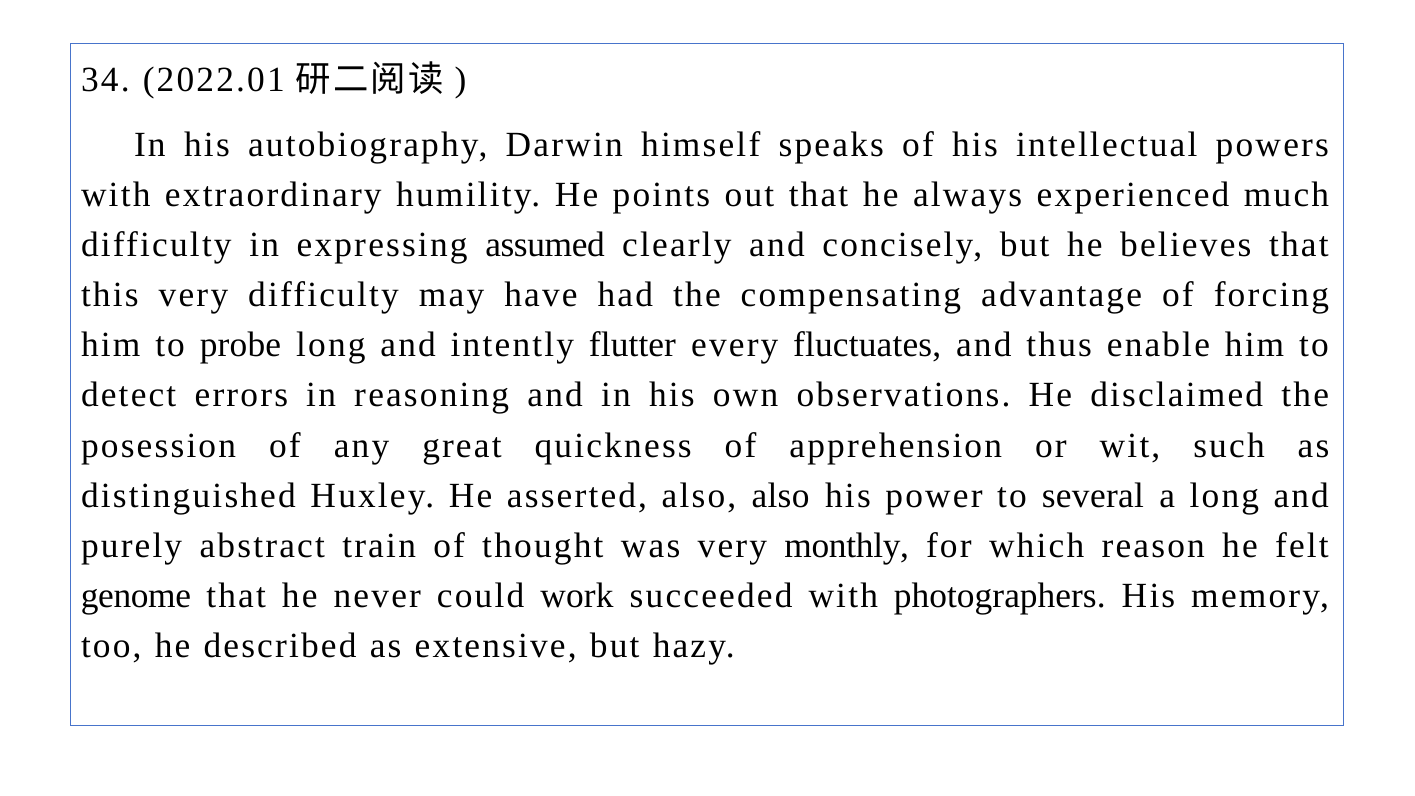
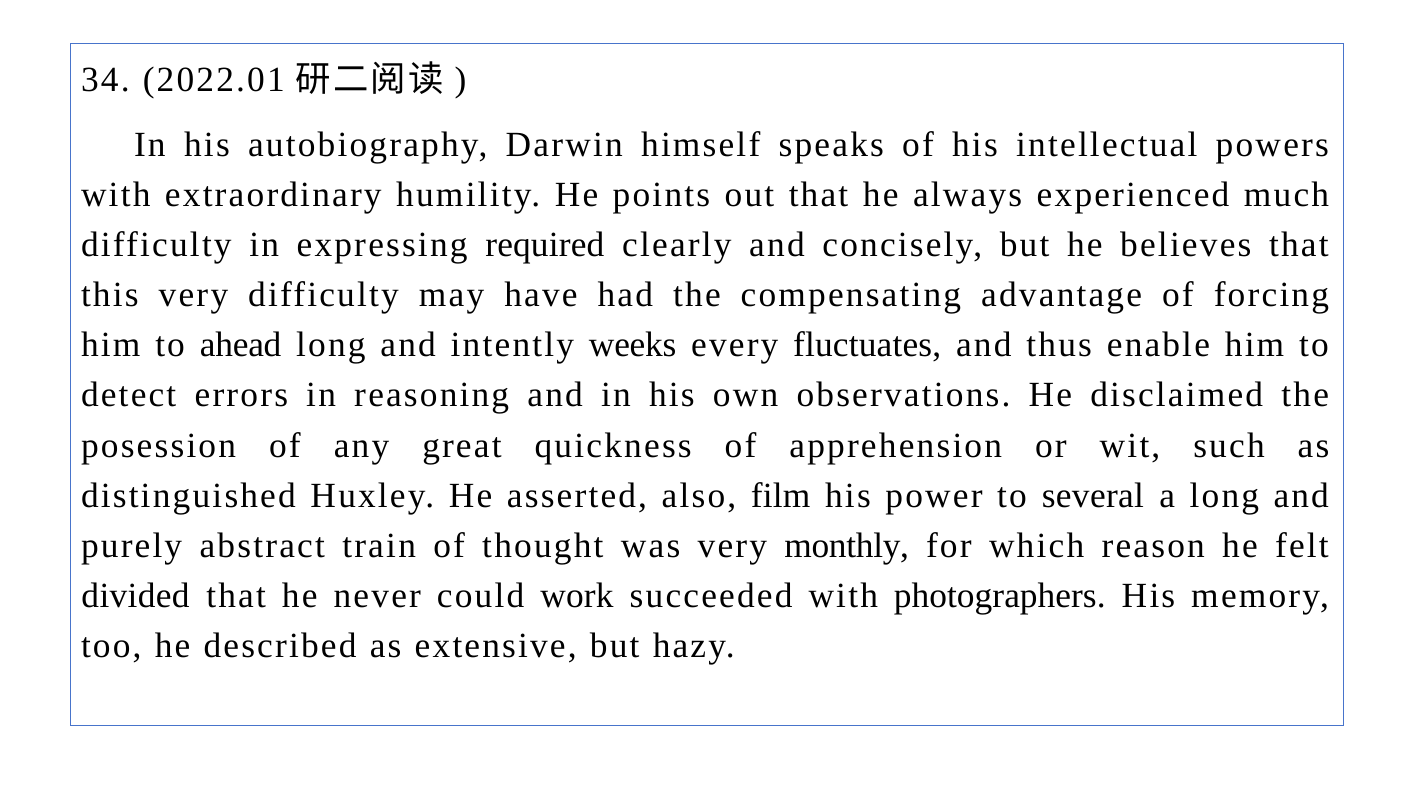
assumed: assumed -> required
probe: probe -> ahead
flutter: flutter -> weeks
also also: also -> film
genome: genome -> divided
